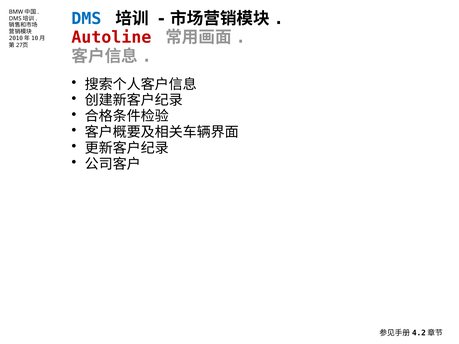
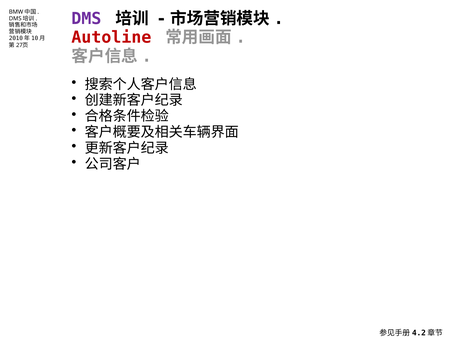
DMS colour: blue -> purple
